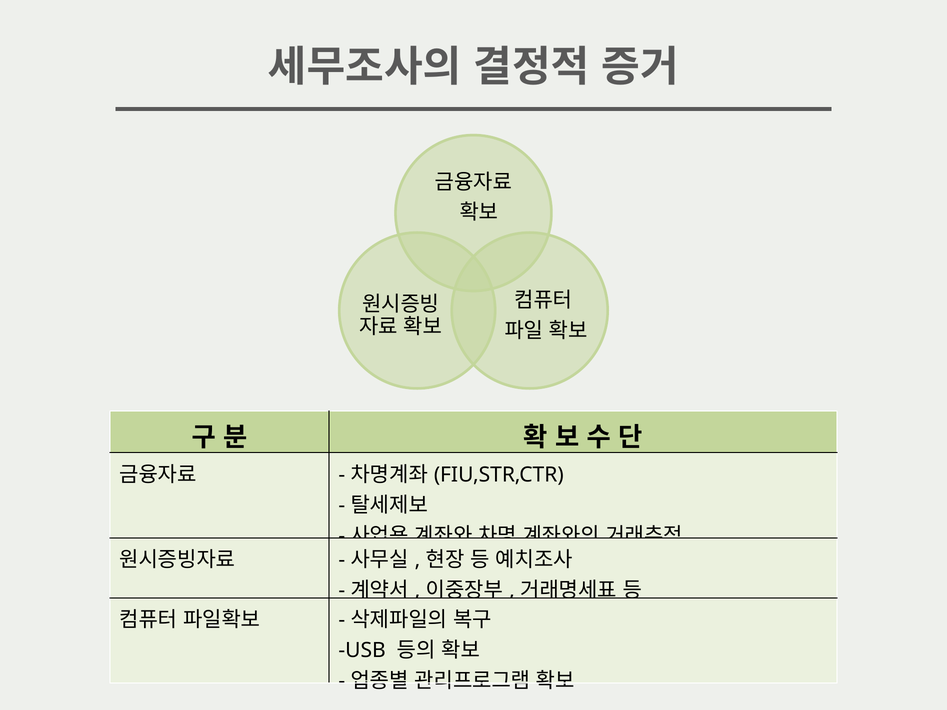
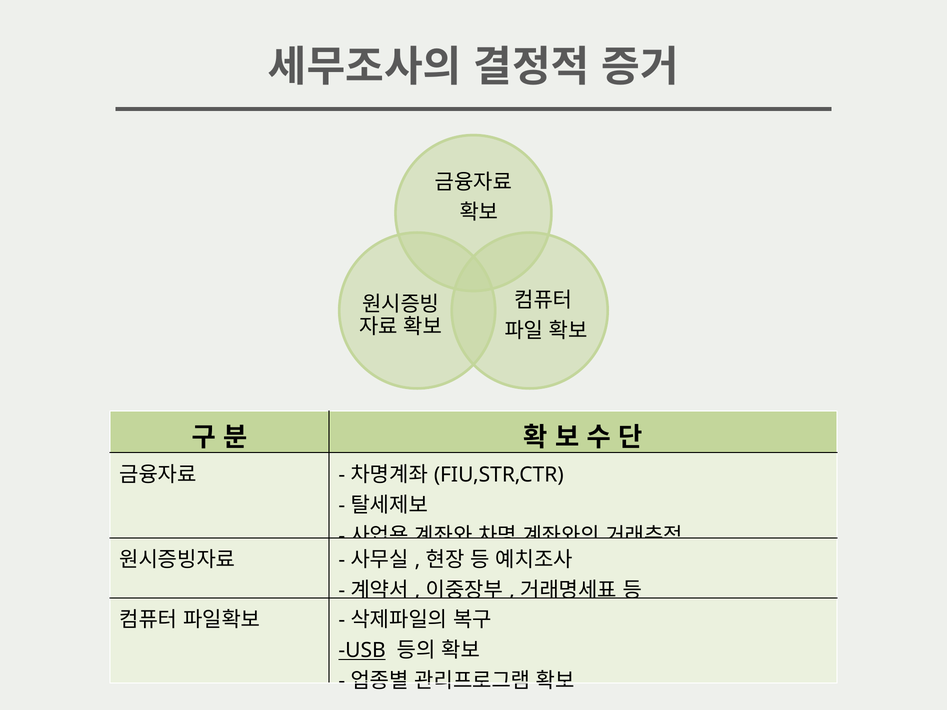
USB underline: none -> present
